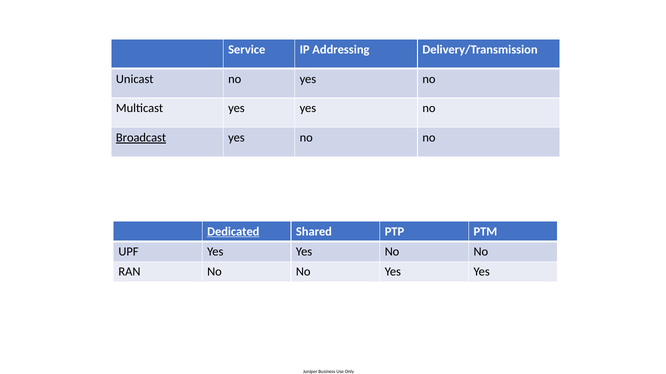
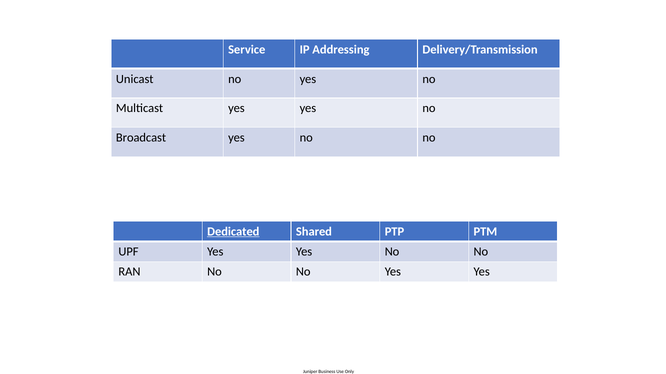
Broadcast underline: present -> none
